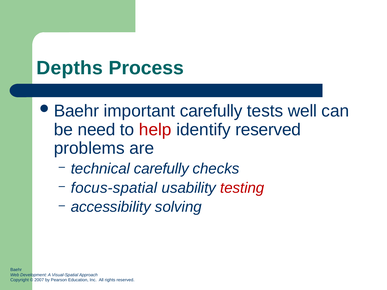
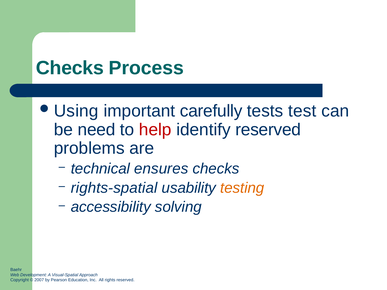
Depths at (70, 68): Depths -> Checks
Baehr at (76, 111): Baehr -> Using
well: well -> test
technical carefully: carefully -> ensures
focus-spatial: focus-spatial -> rights-spatial
testing colour: red -> orange
